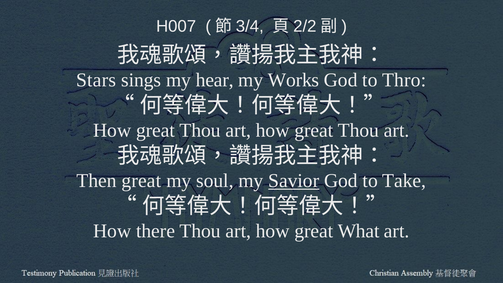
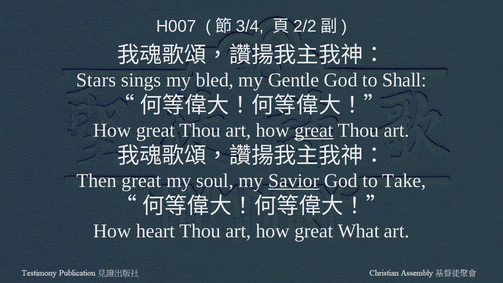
hear: hear -> bled
Works: Works -> Gentle
Thro: Thro -> Shall
great at (314, 130) underline: none -> present
there: there -> heart
